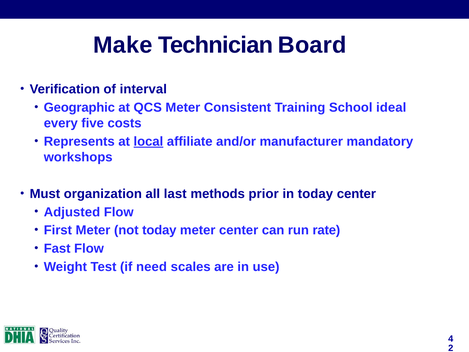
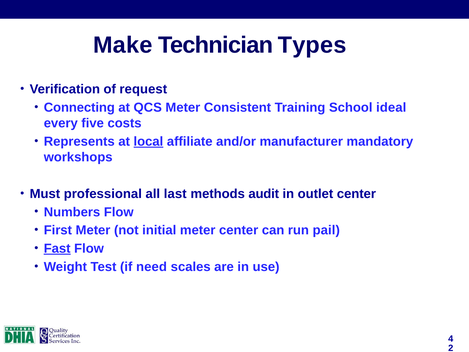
Board: Board -> Types
interval: interval -> request
Geographic: Geographic -> Connecting
organization: organization -> professional
prior: prior -> audit
in today: today -> outlet
Adjusted: Adjusted -> Numbers
not today: today -> initial
rate: rate -> pail
Fast underline: none -> present
